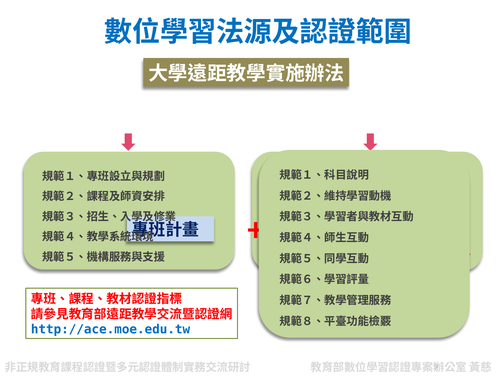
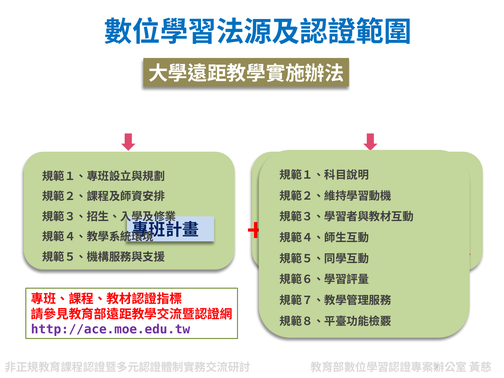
http://ace.moe.edu.tw colour: blue -> purple
